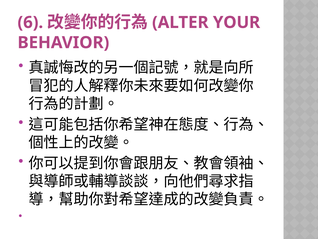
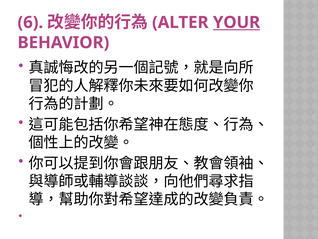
YOUR underline: none -> present
